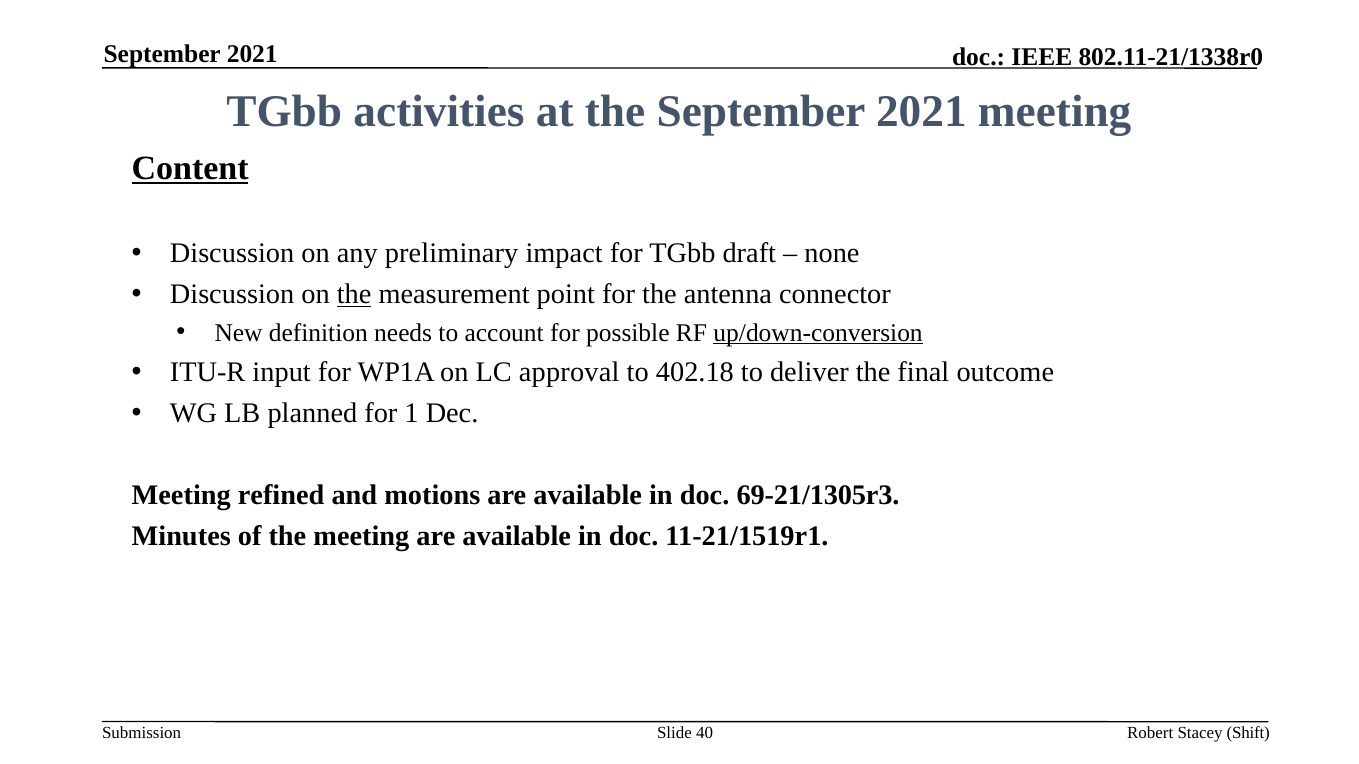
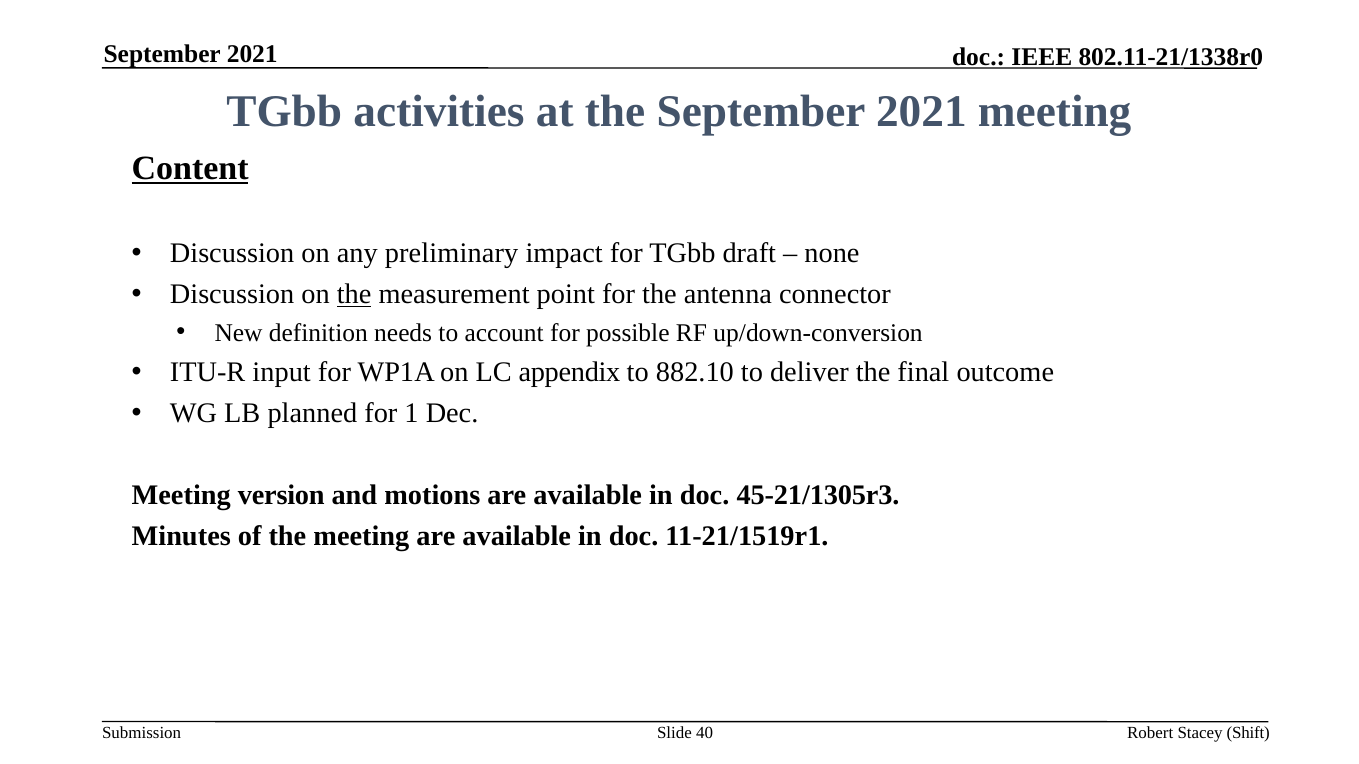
up/down-conversion underline: present -> none
approval: approval -> appendix
402.18: 402.18 -> 882.10
refined: refined -> version
69-21/1305r3: 69-21/1305r3 -> 45-21/1305r3
